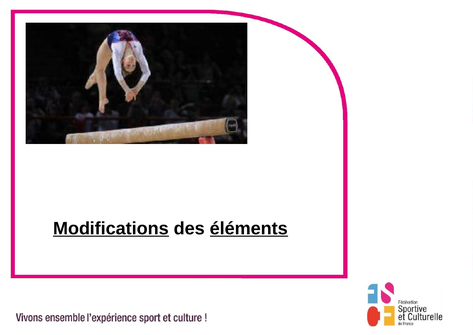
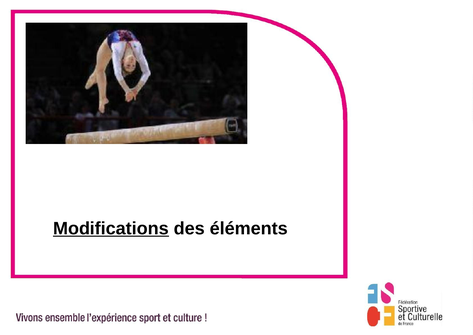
éléments underline: present -> none
